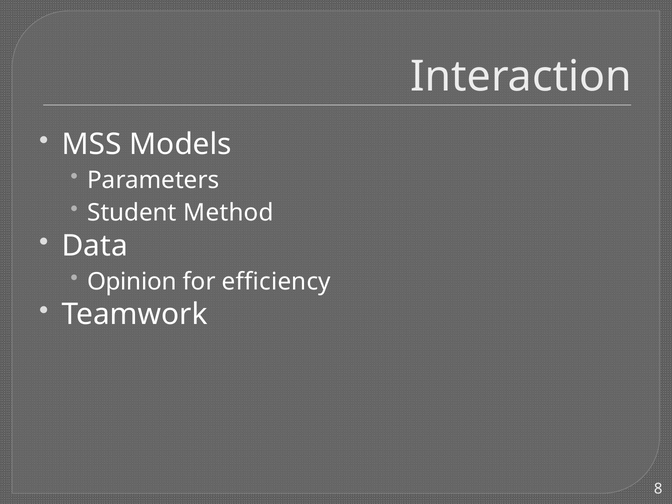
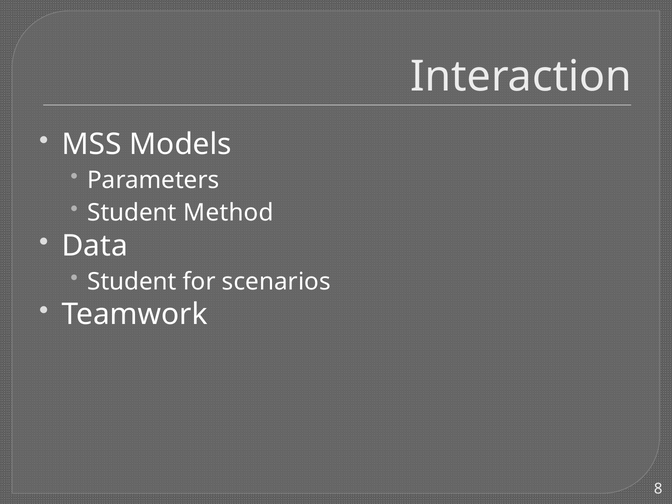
Opinion at (132, 282): Opinion -> Student
efficiency: efficiency -> scenarios
